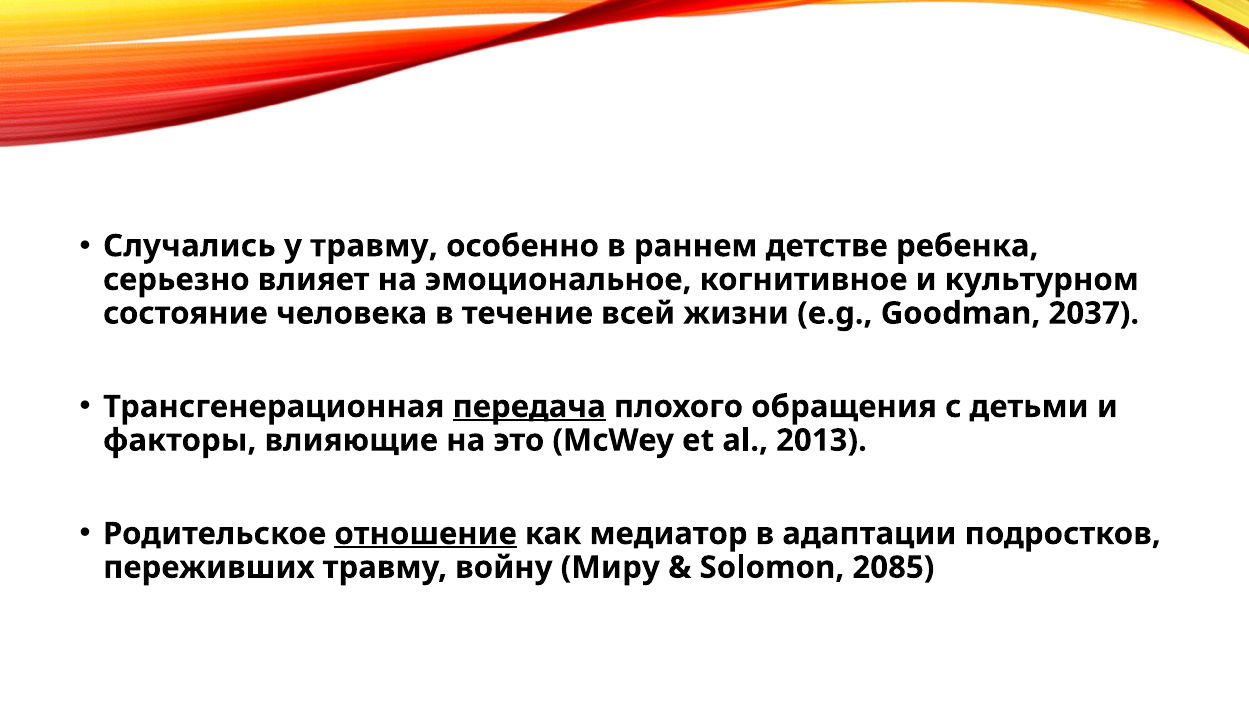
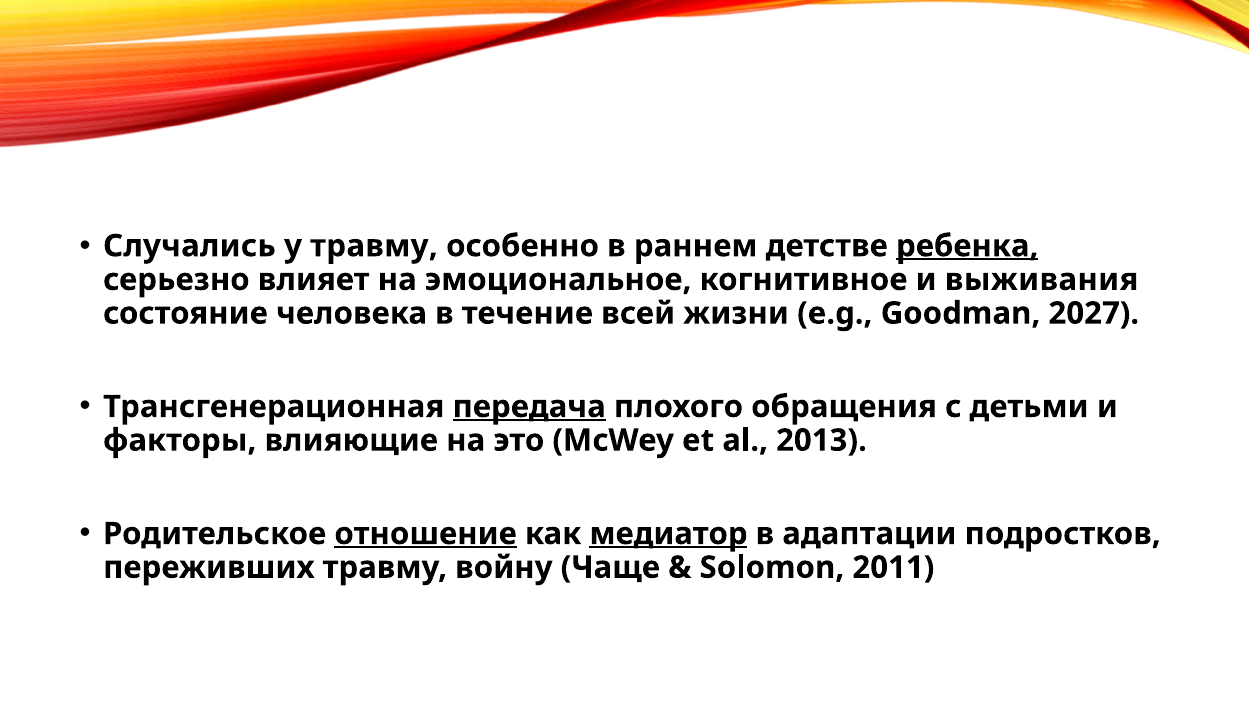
ребенка underline: none -> present
культурном: культурном -> выживания
2037: 2037 -> 2027
медиатор underline: none -> present
Миру: Миру -> Чаще
2085: 2085 -> 2011
